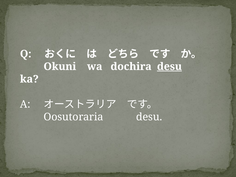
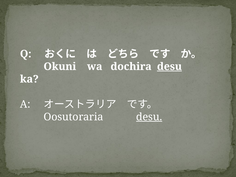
desu at (149, 117) underline: none -> present
